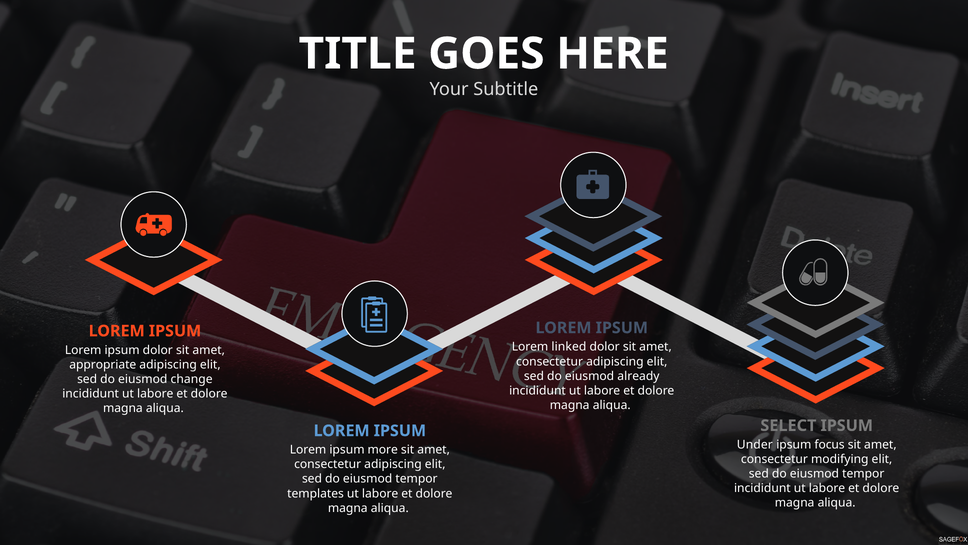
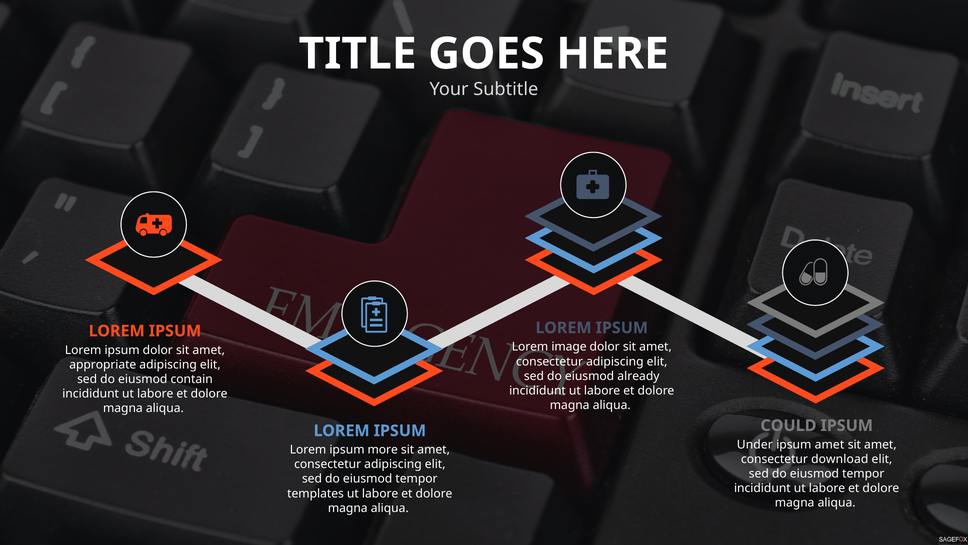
linked: linked -> image
change: change -> contain
SELECT: SELECT -> COULD
ipsum focus: focus -> amet
modifying: modifying -> download
